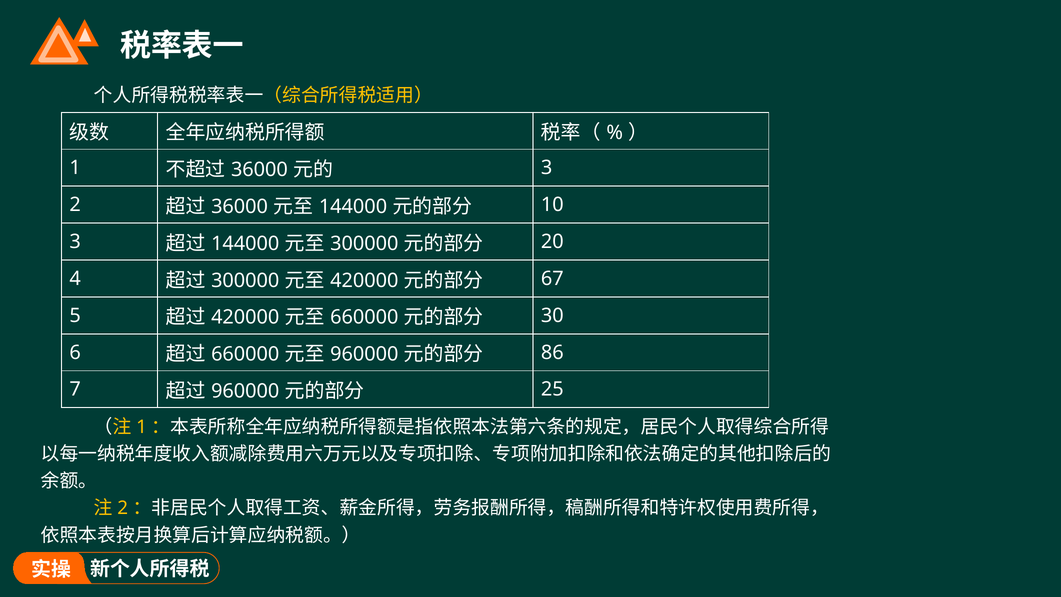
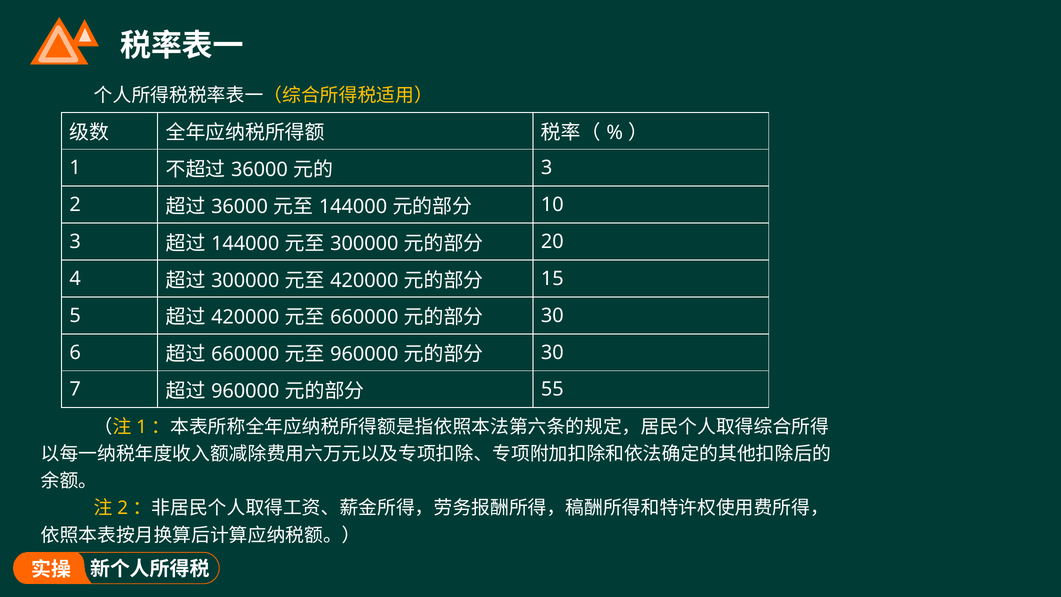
67: 67 -> 15
86 at (552, 352): 86 -> 30
25: 25 -> 55
